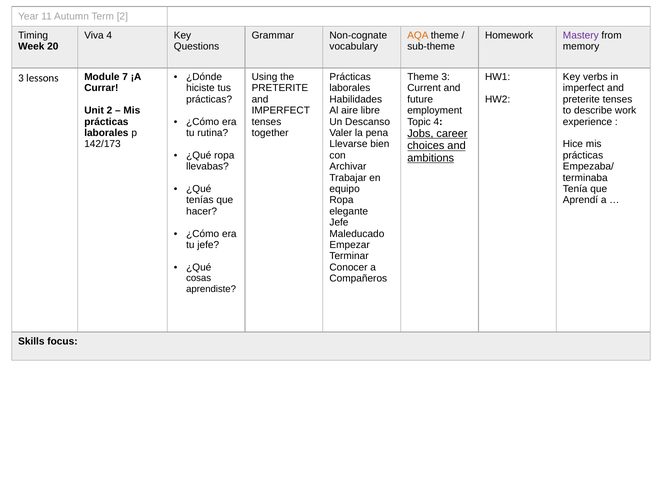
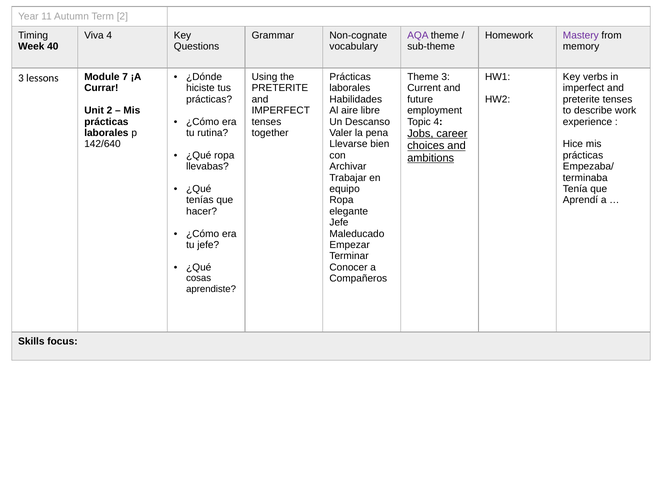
AQA colour: orange -> purple
20: 20 -> 40
142/173: 142/173 -> 142/640
